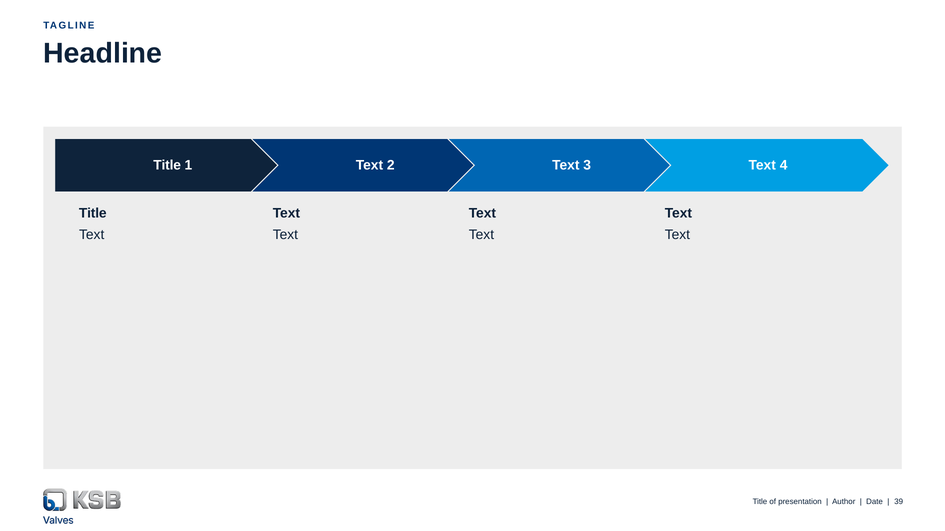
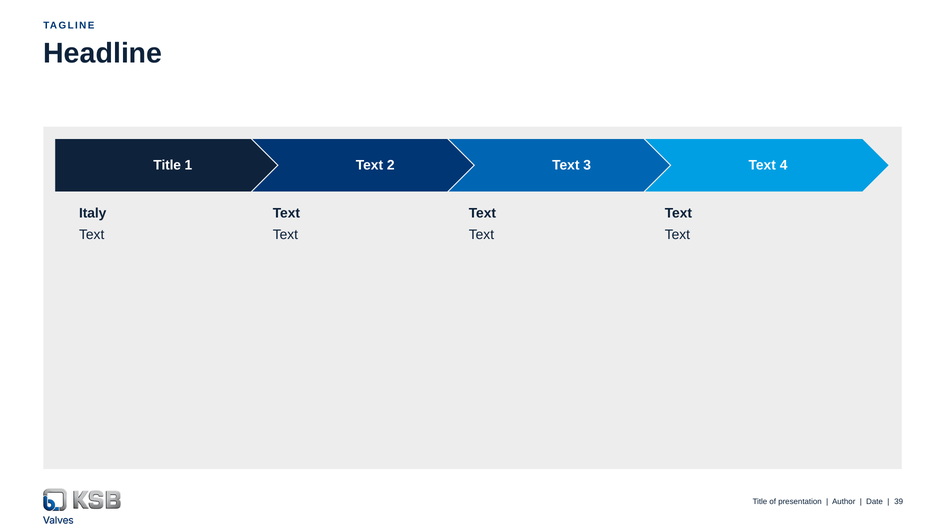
Title at (93, 213): Title -> Italy
